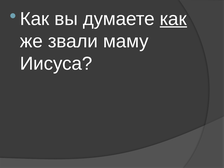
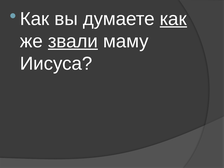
звали underline: none -> present
